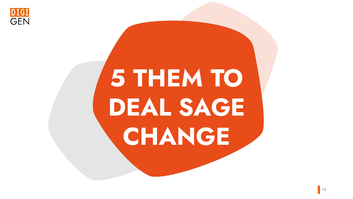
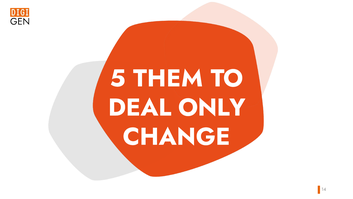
SAGE: SAGE -> ONLY
